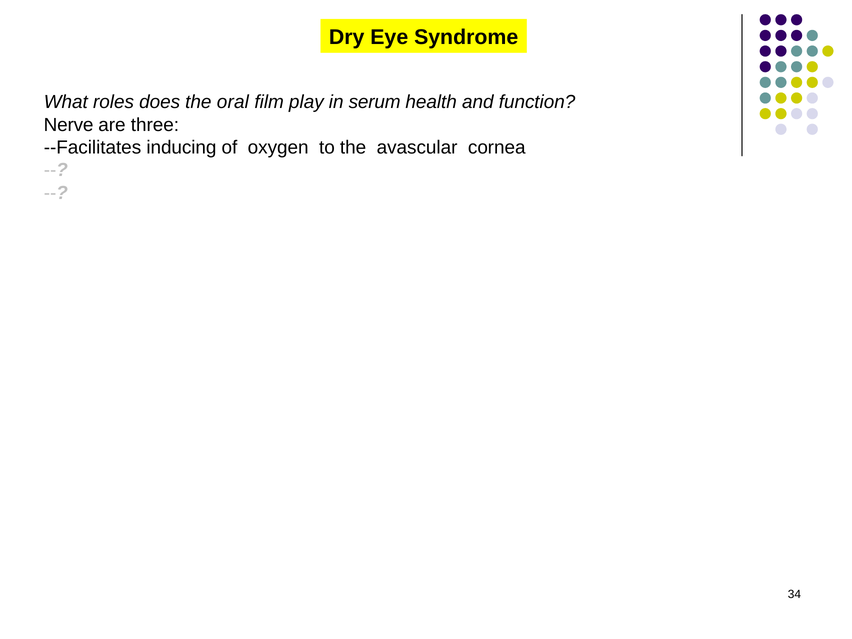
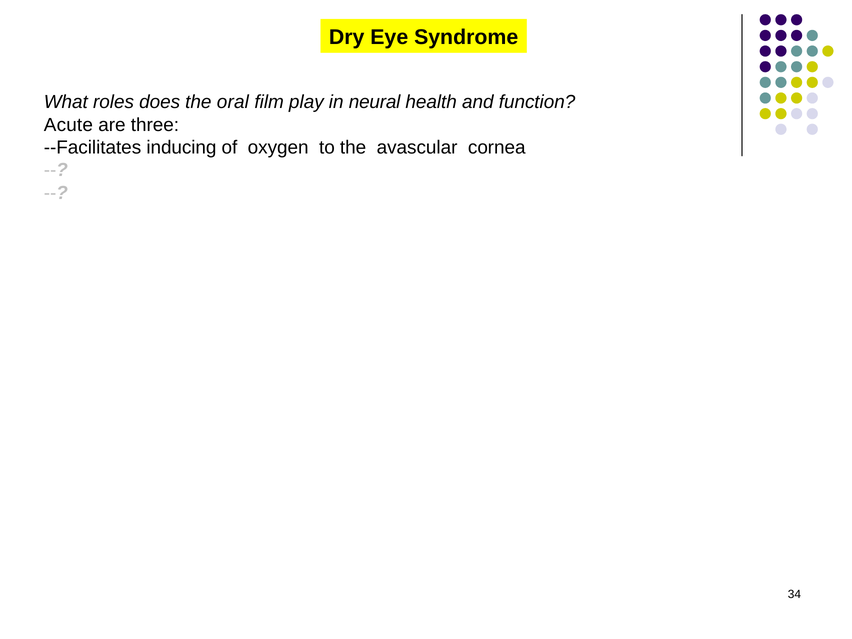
serum: serum -> neural
Nerve: Nerve -> Acute
